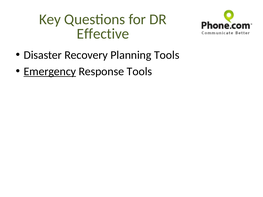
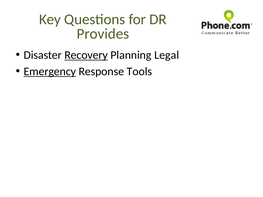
Effective: Effective -> Provides
Recovery underline: none -> present
Planning Tools: Tools -> Legal
